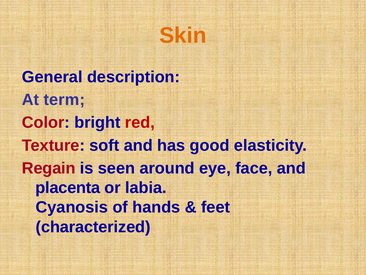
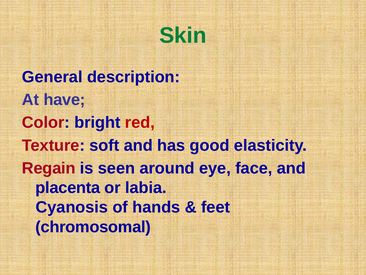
Skin colour: orange -> green
term: term -> have
characterized: characterized -> chromosomal
